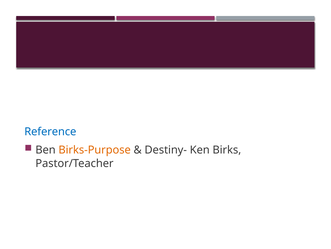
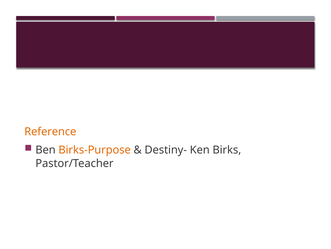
Reference colour: blue -> orange
